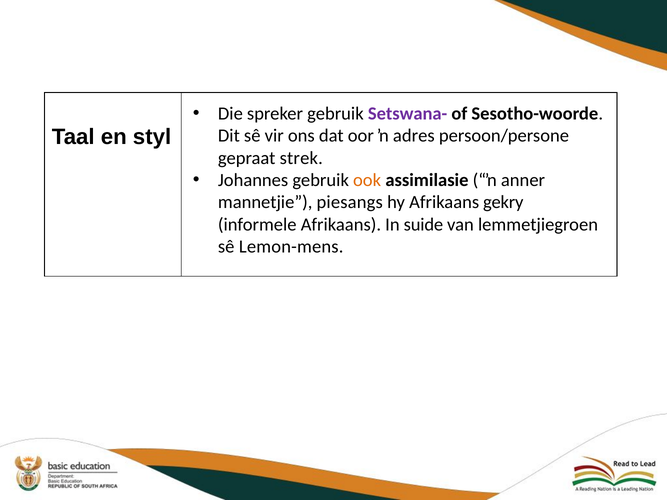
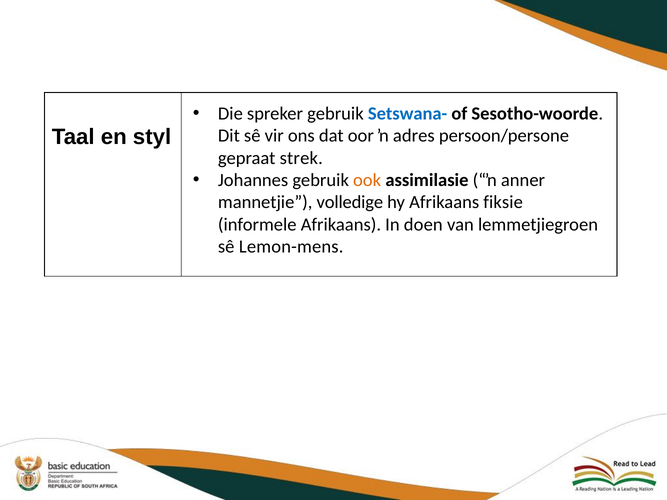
Setswana- colour: purple -> blue
piesangs: piesangs -> volledige
gekry: gekry -> fiksie
suide: suide -> doen
